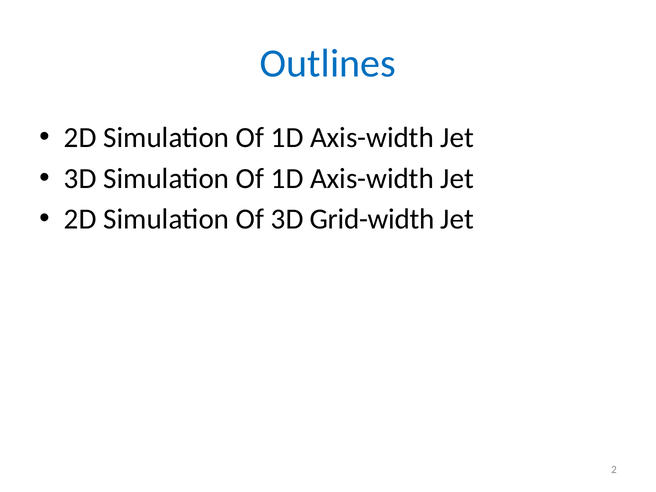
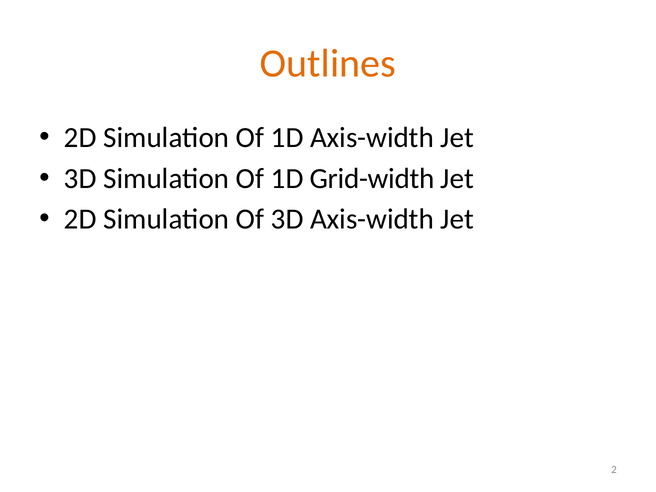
Outlines colour: blue -> orange
Axis-width at (372, 178): Axis-width -> Grid-width
3D Grid-width: Grid-width -> Axis-width
